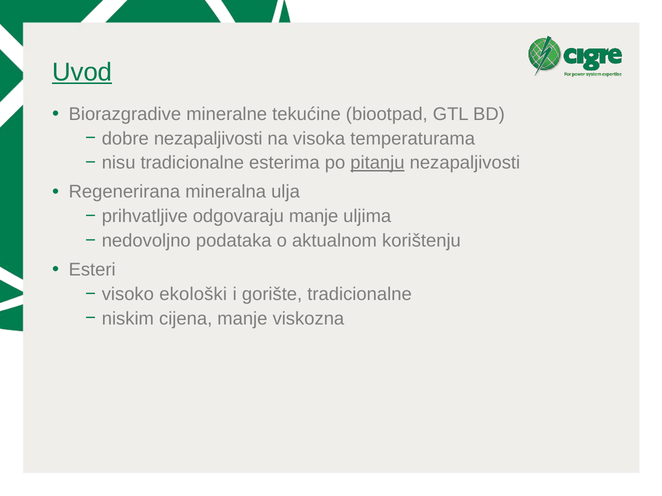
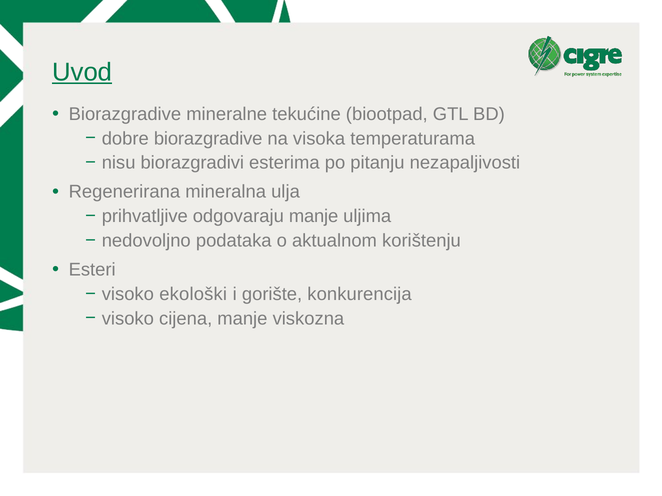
dobre nezapaljivosti: nezapaljivosti -> biorazgradive
nisu tradicionalne: tradicionalne -> biorazgradivi
pitanju underline: present -> none
gorište tradicionalne: tradicionalne -> konkurencija
niskim at (128, 319): niskim -> visoko
